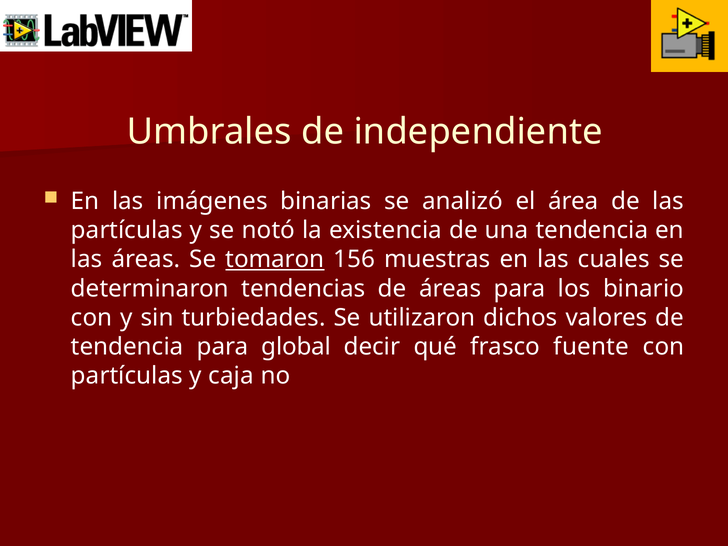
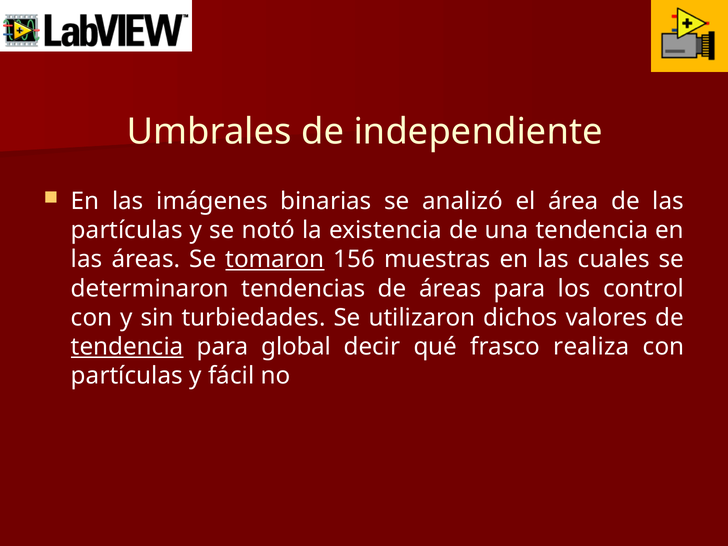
binario: binario -> control
tendencia at (127, 347) underline: none -> present
fuente: fuente -> realiza
caja: caja -> fácil
